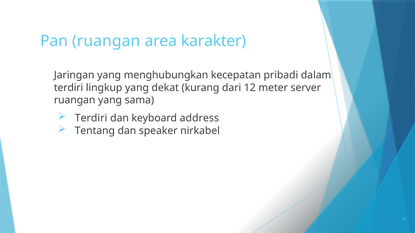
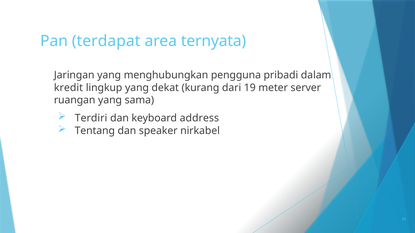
Pan ruangan: ruangan -> terdapat
karakter: karakter -> ternyata
kecepatan: kecepatan -> pengguna
terdiri at (69, 88): terdiri -> kredit
12: 12 -> 19
